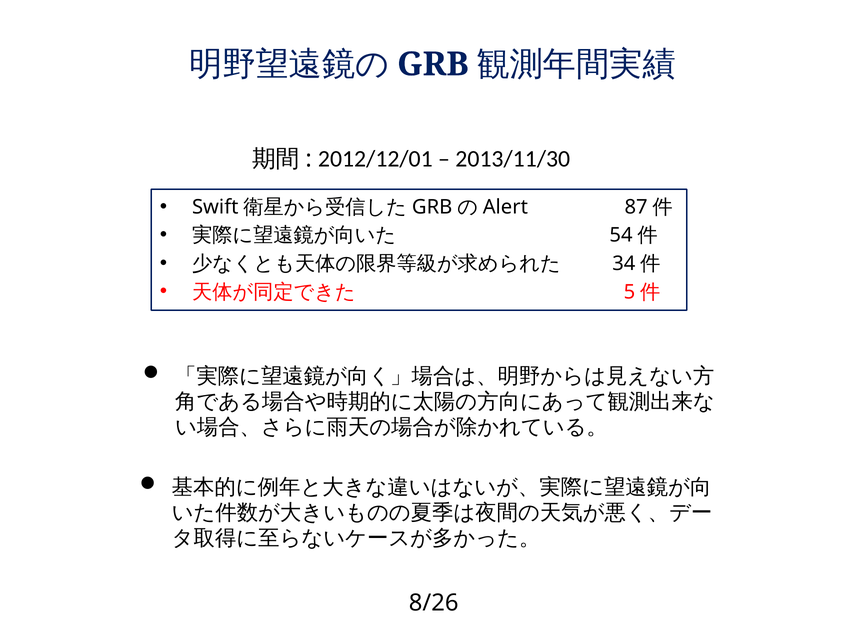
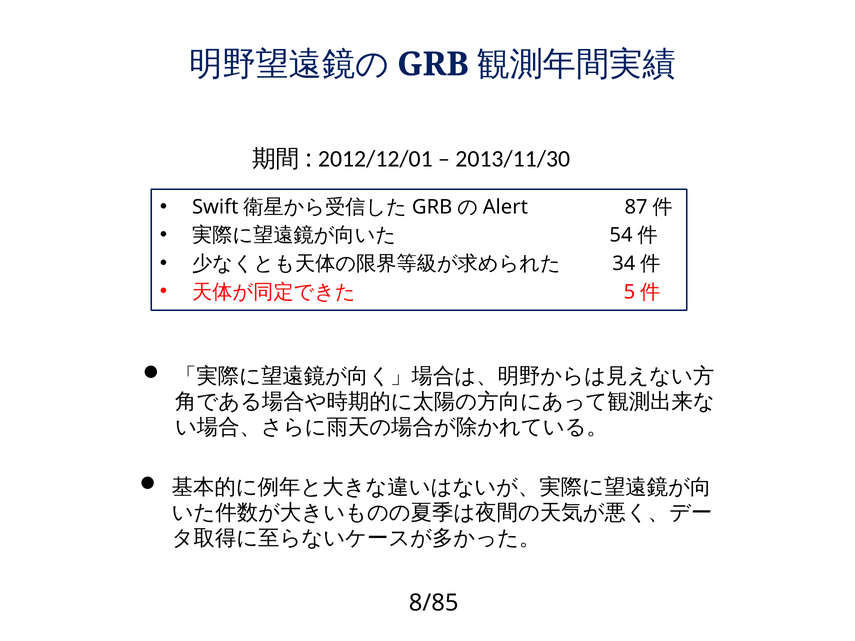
8/26: 8/26 -> 8/85
